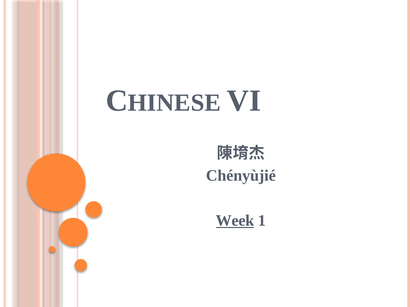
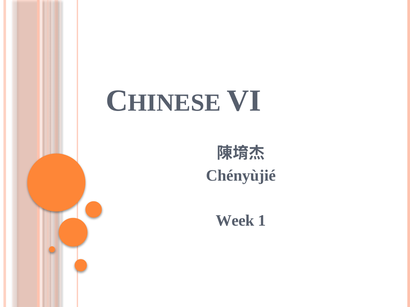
Week underline: present -> none
